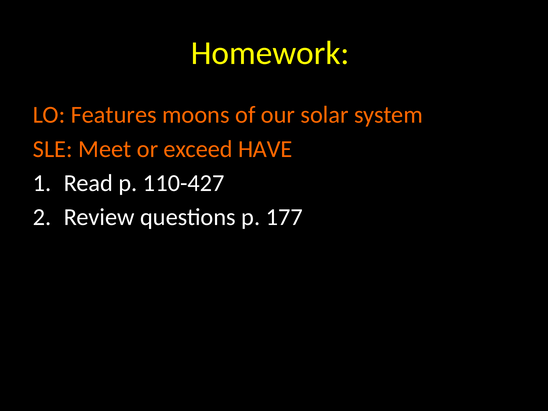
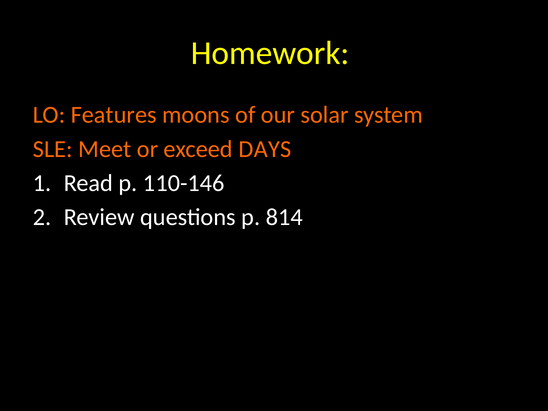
HAVE: HAVE -> DAYS
110-427: 110-427 -> 110-146
177: 177 -> 814
